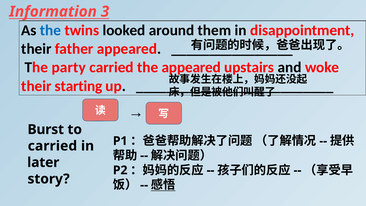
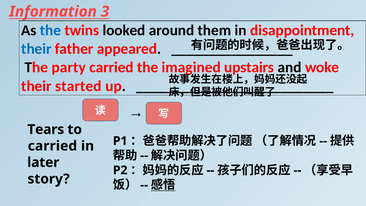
their at (36, 49) colour: black -> blue
the appeared: appeared -> imagined
starting: starting -> started
Burst: Burst -> Tears
